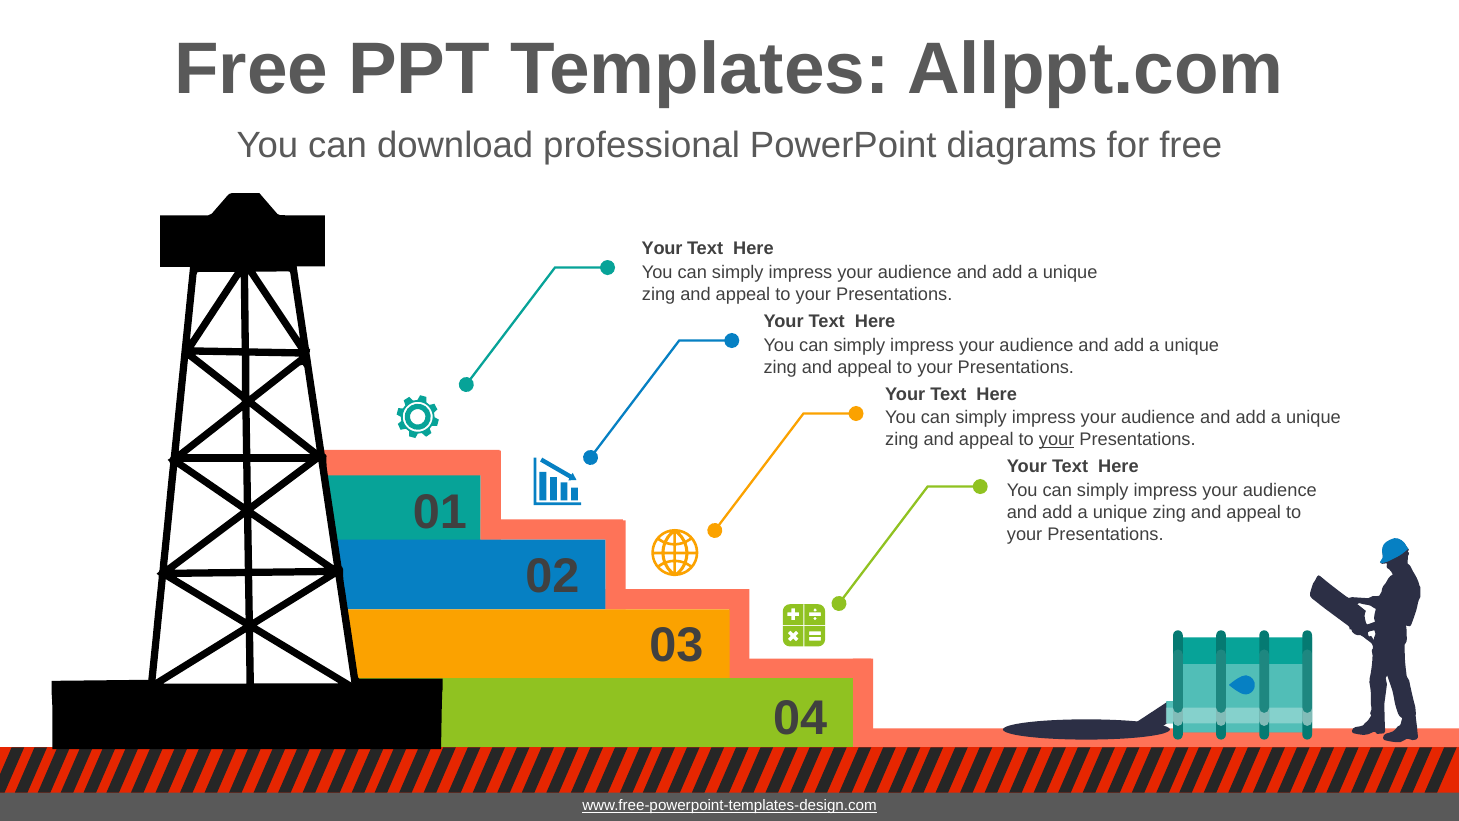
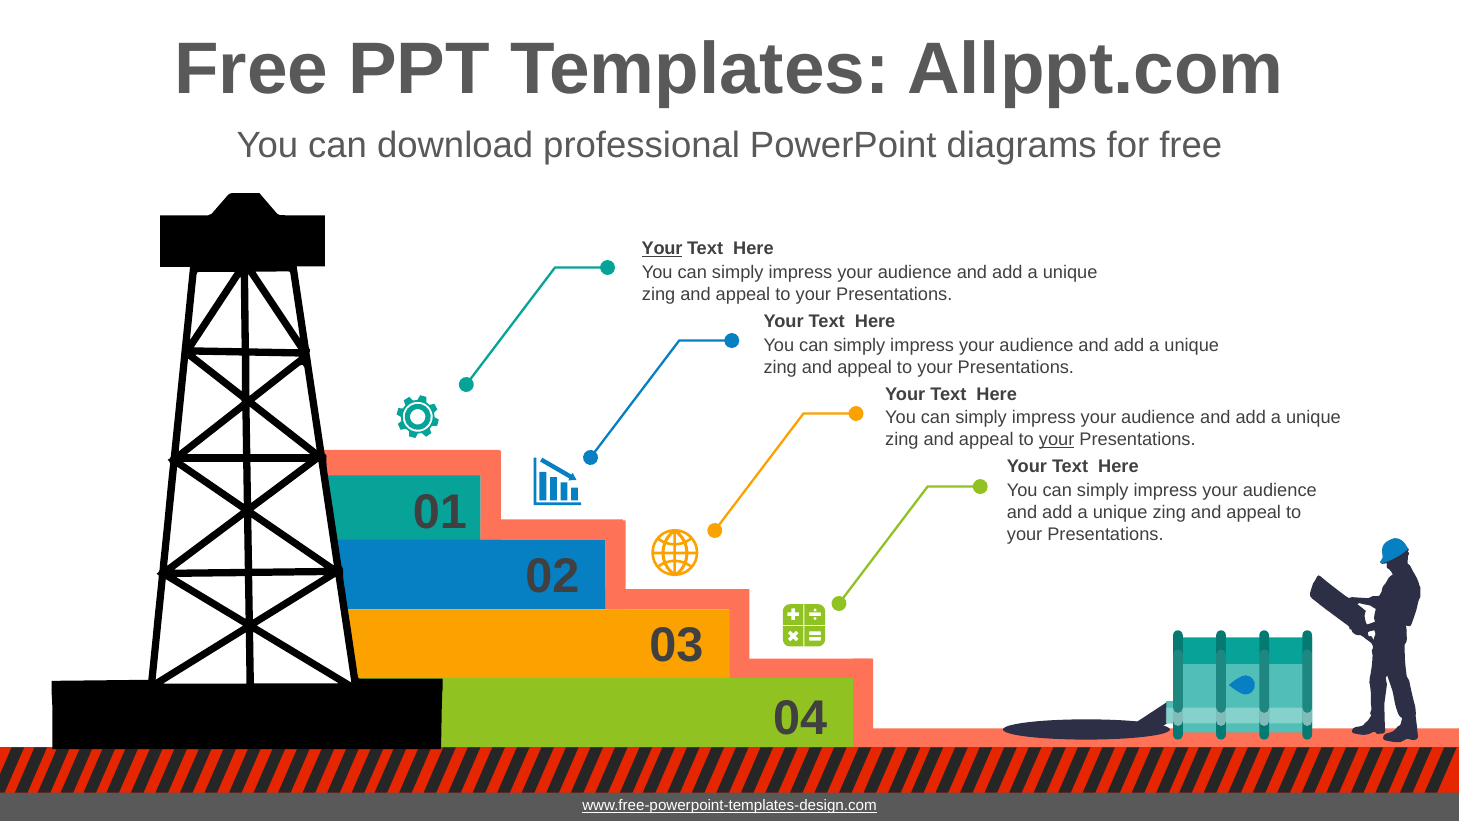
Your at (662, 249) underline: none -> present
